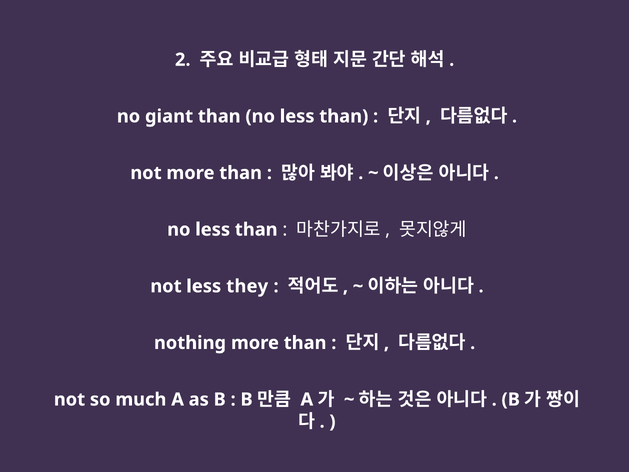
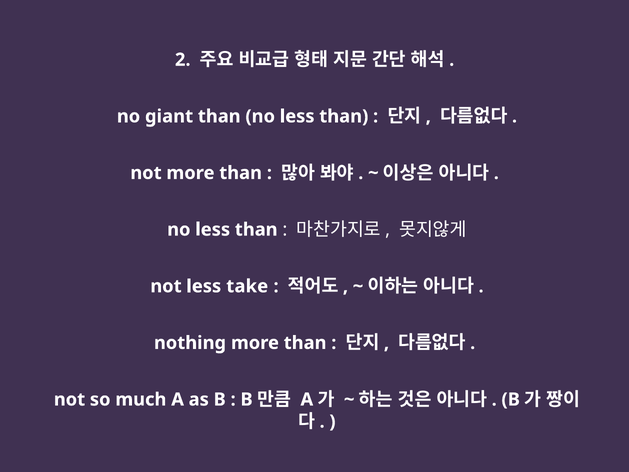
they: they -> take
